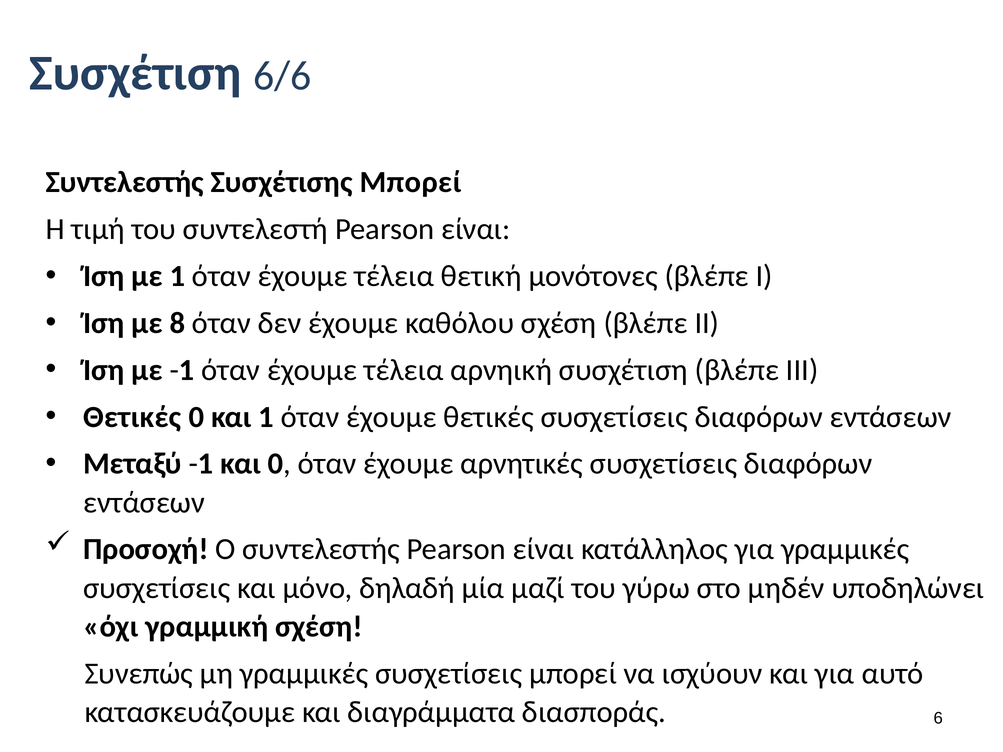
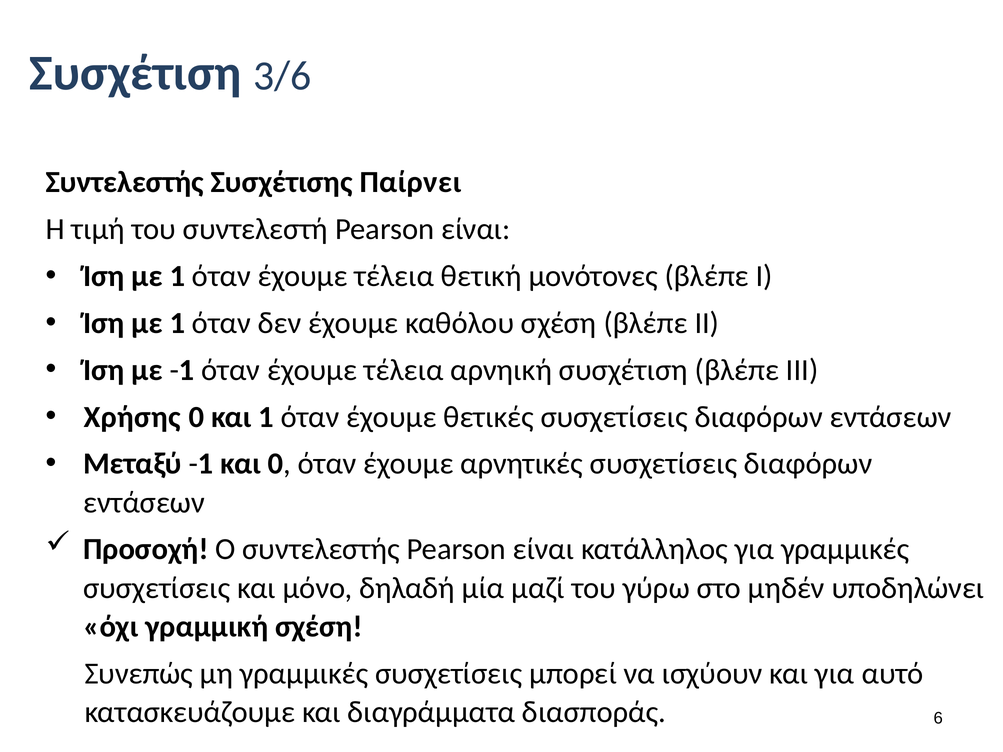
6/6: 6/6 -> 3/6
Συσχέτισης Μπορεί: Μπορεί -> Παίρνει
8 at (177, 323): 8 -> 1
Θετικές at (132, 417): Θετικές -> Χρήσης
